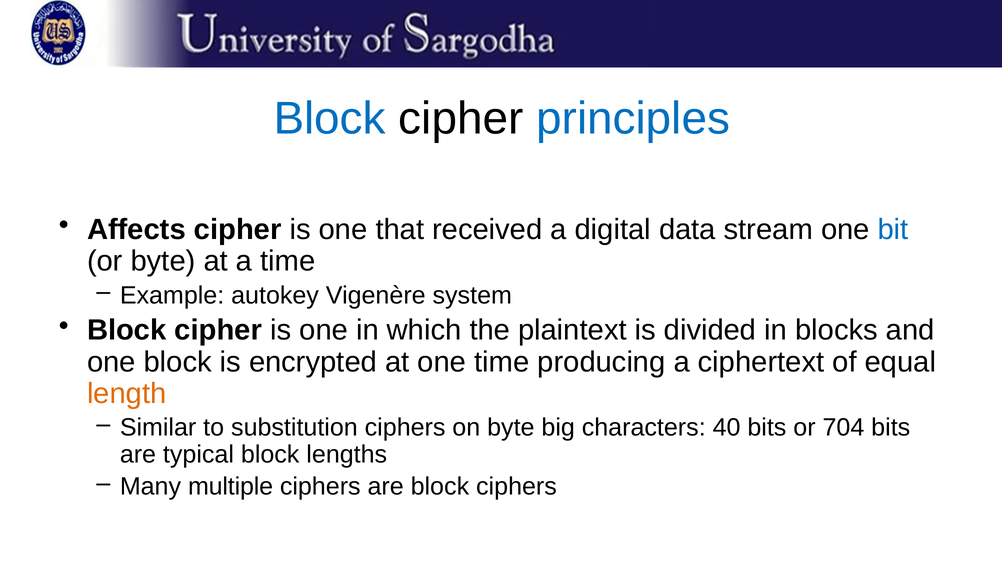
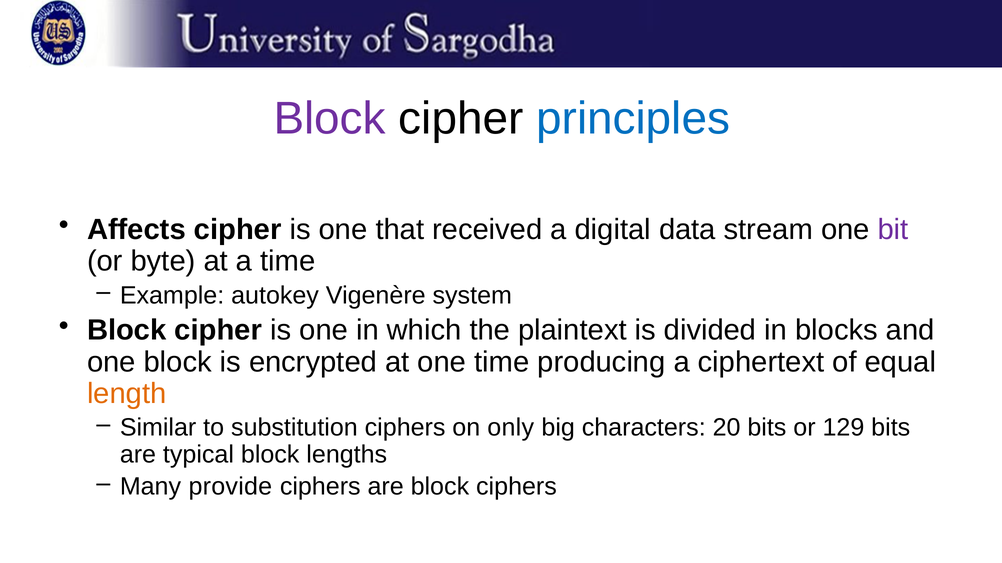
Block at (330, 119) colour: blue -> purple
bit colour: blue -> purple
on byte: byte -> only
40: 40 -> 20
704: 704 -> 129
multiple: multiple -> provide
